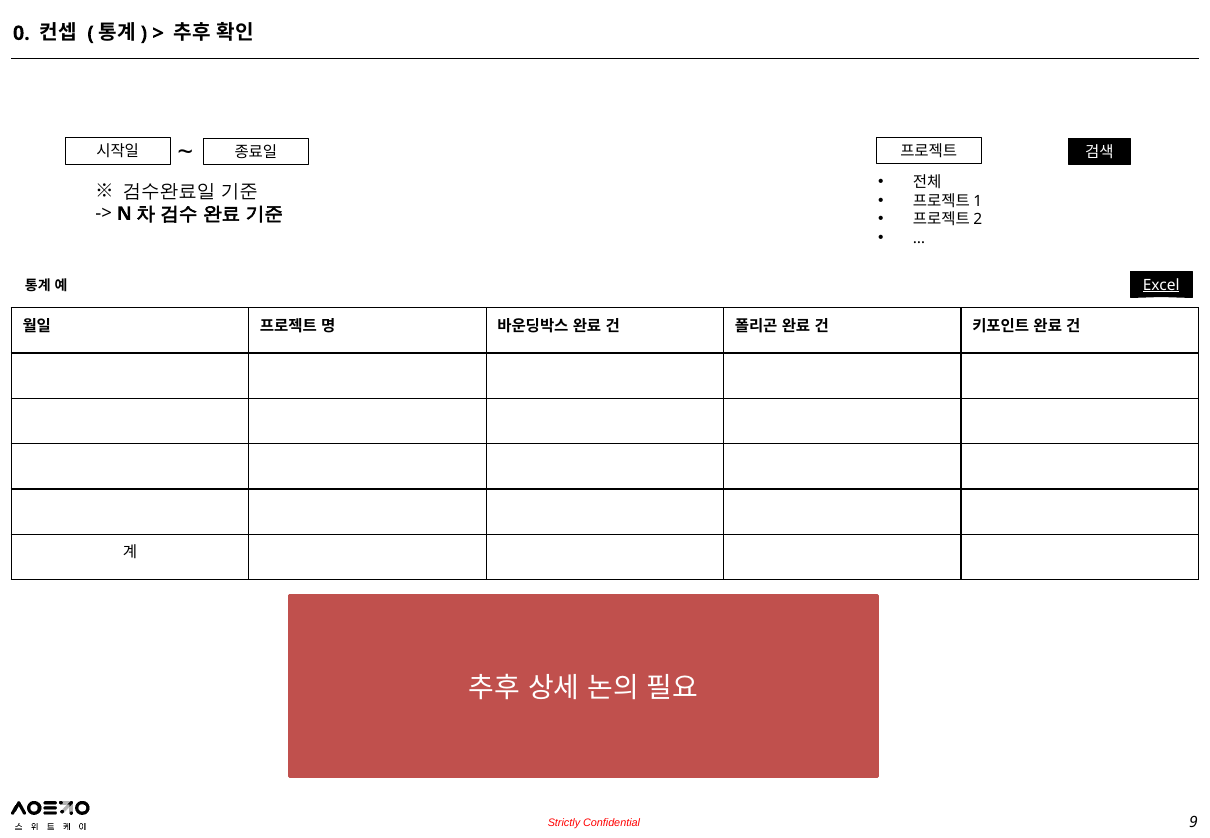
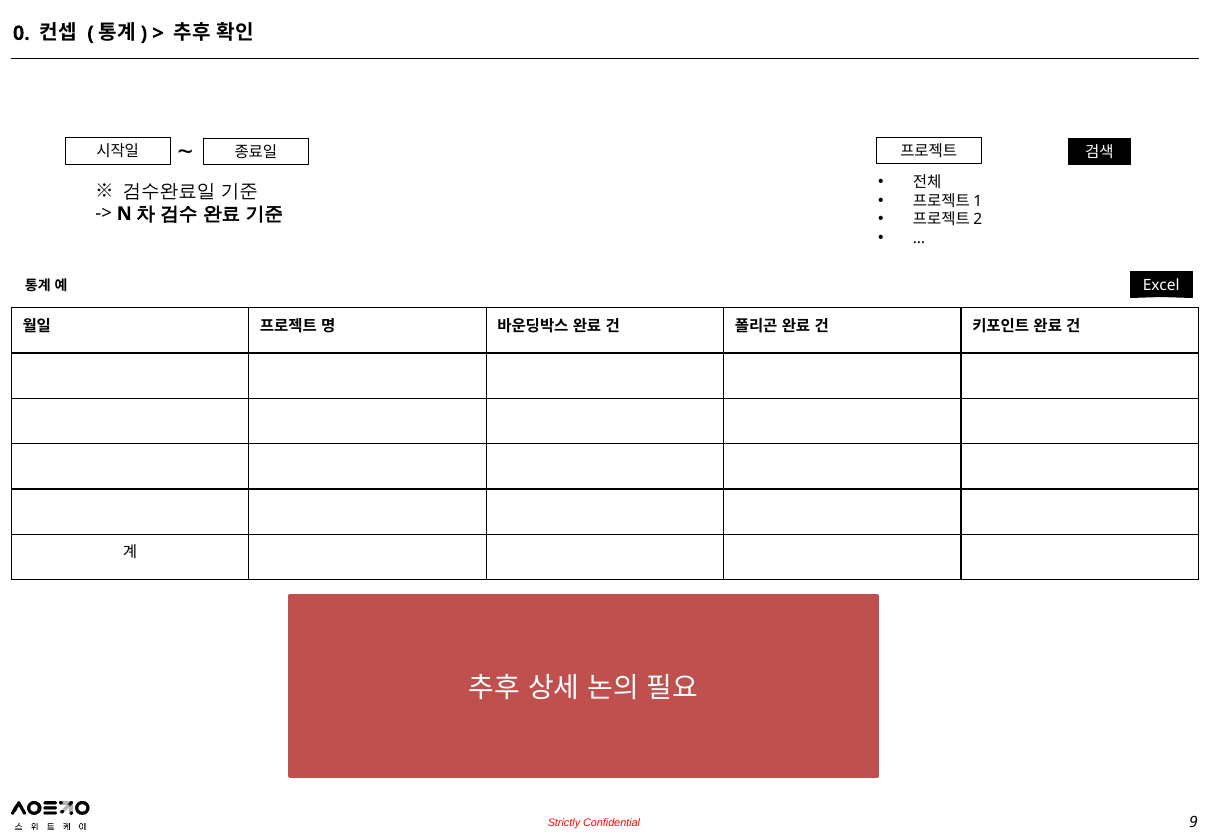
Excel underline: present -> none
